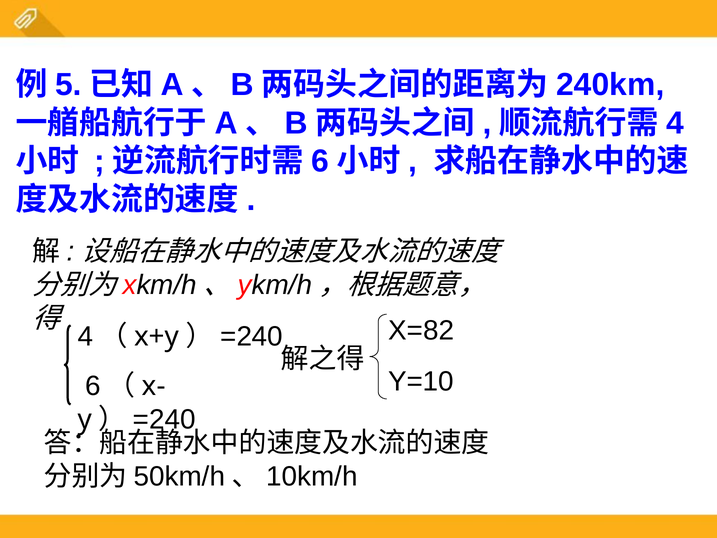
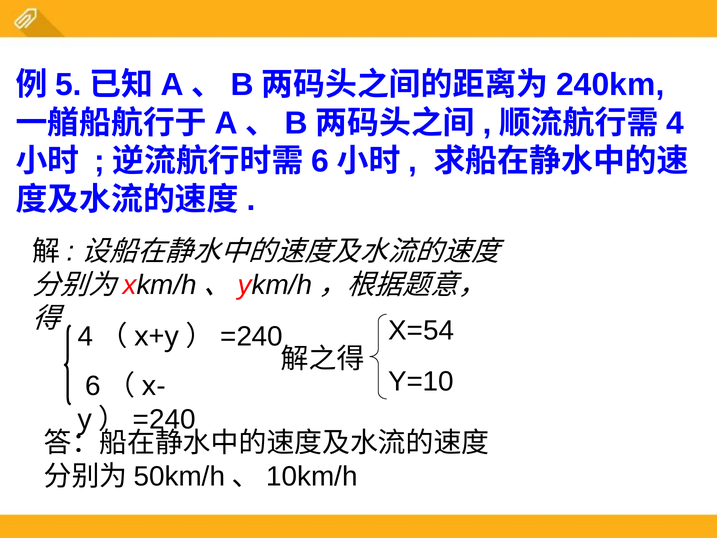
X=82: X=82 -> X=54
